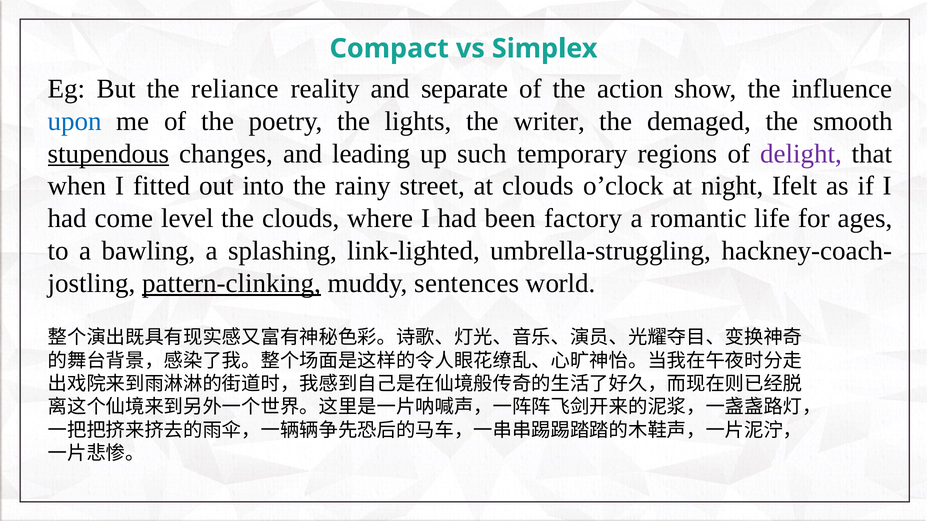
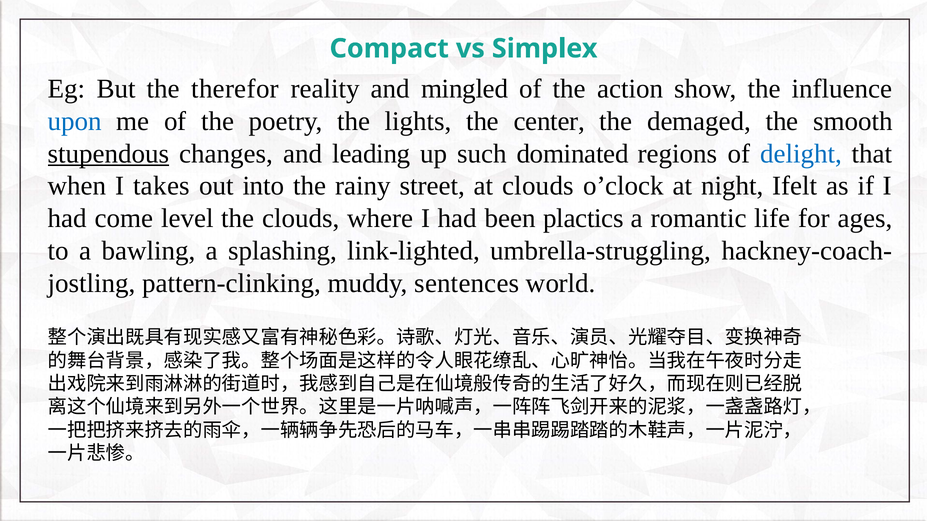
reliance: reliance -> therefor
separate: separate -> mingled
writer: writer -> center
temporary: temporary -> dominated
delight colour: purple -> blue
fitted: fitted -> takes
factory: factory -> plactics
pattern-clinking underline: present -> none
